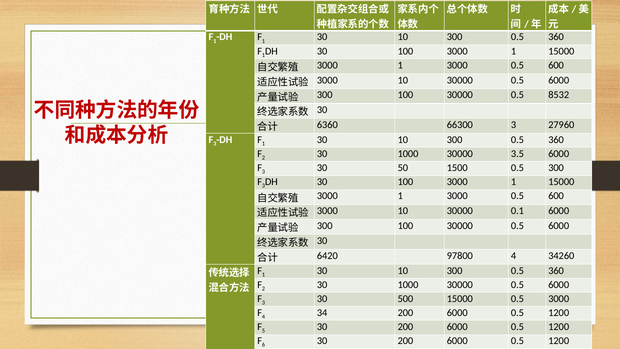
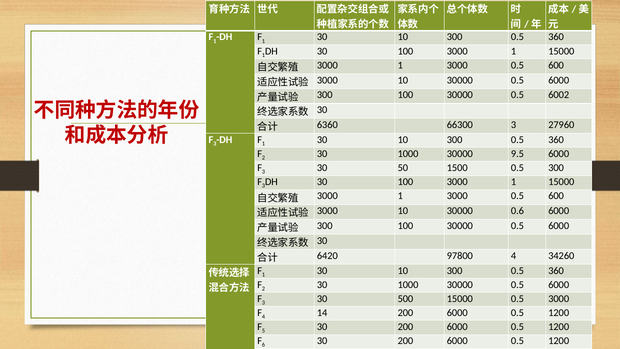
8532: 8532 -> 6002
3.5: 3.5 -> 9.5
0.1: 0.1 -> 0.6
34: 34 -> 14
